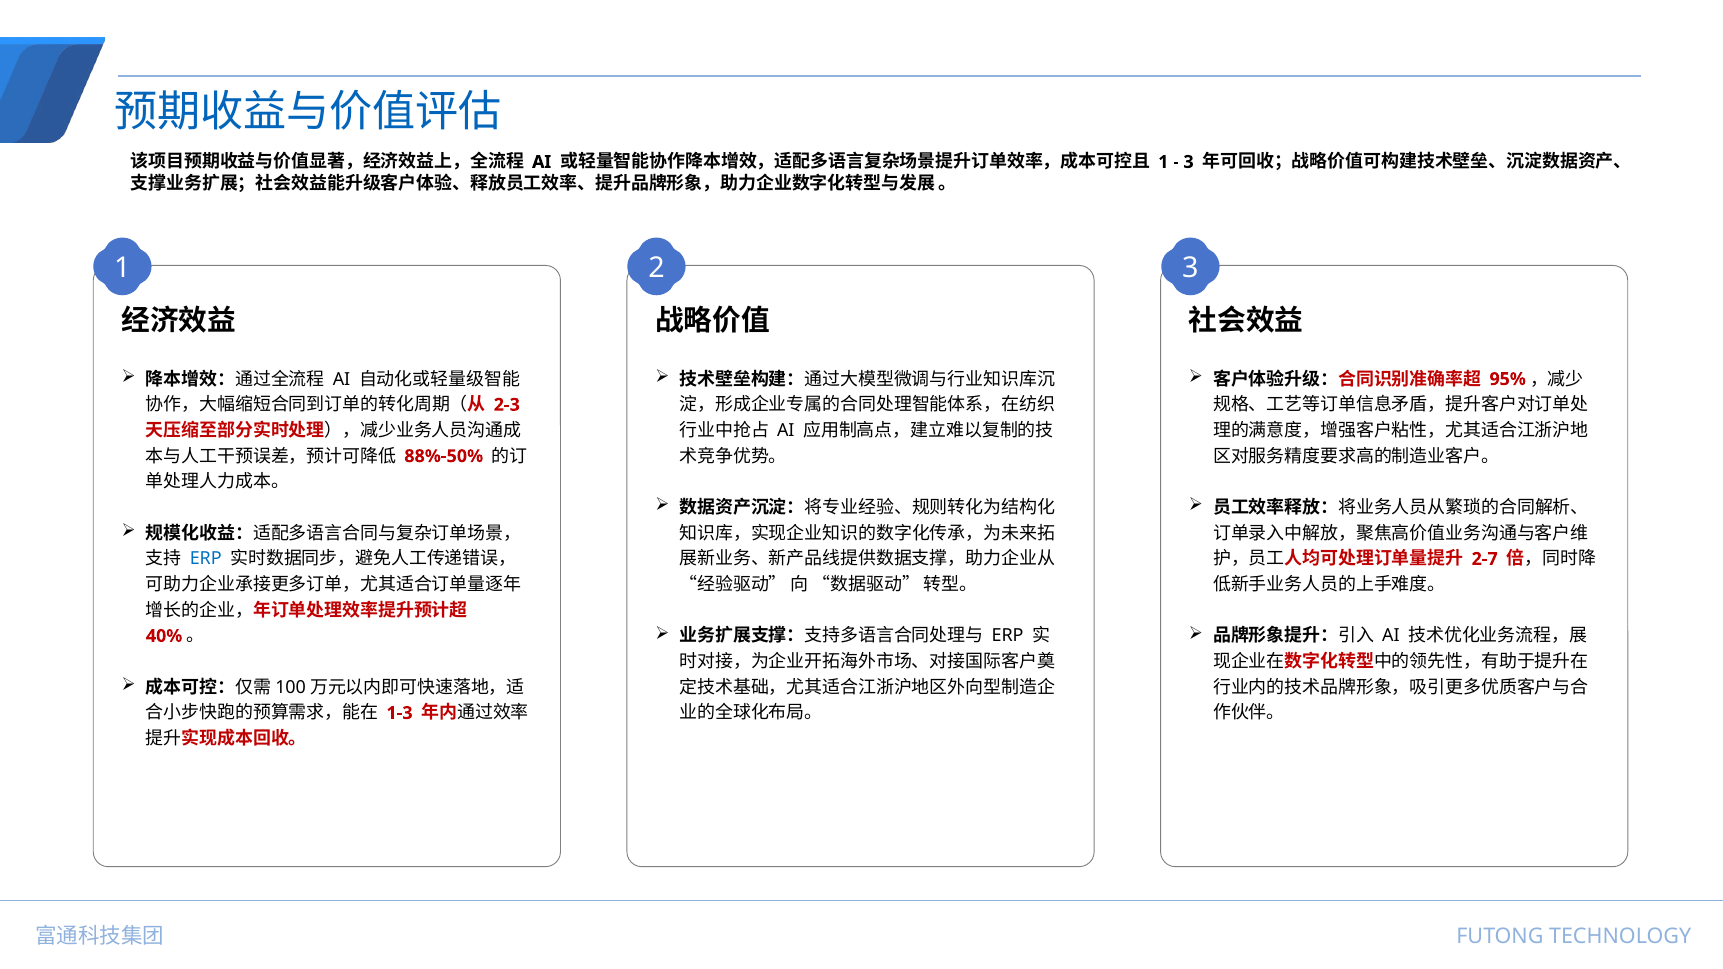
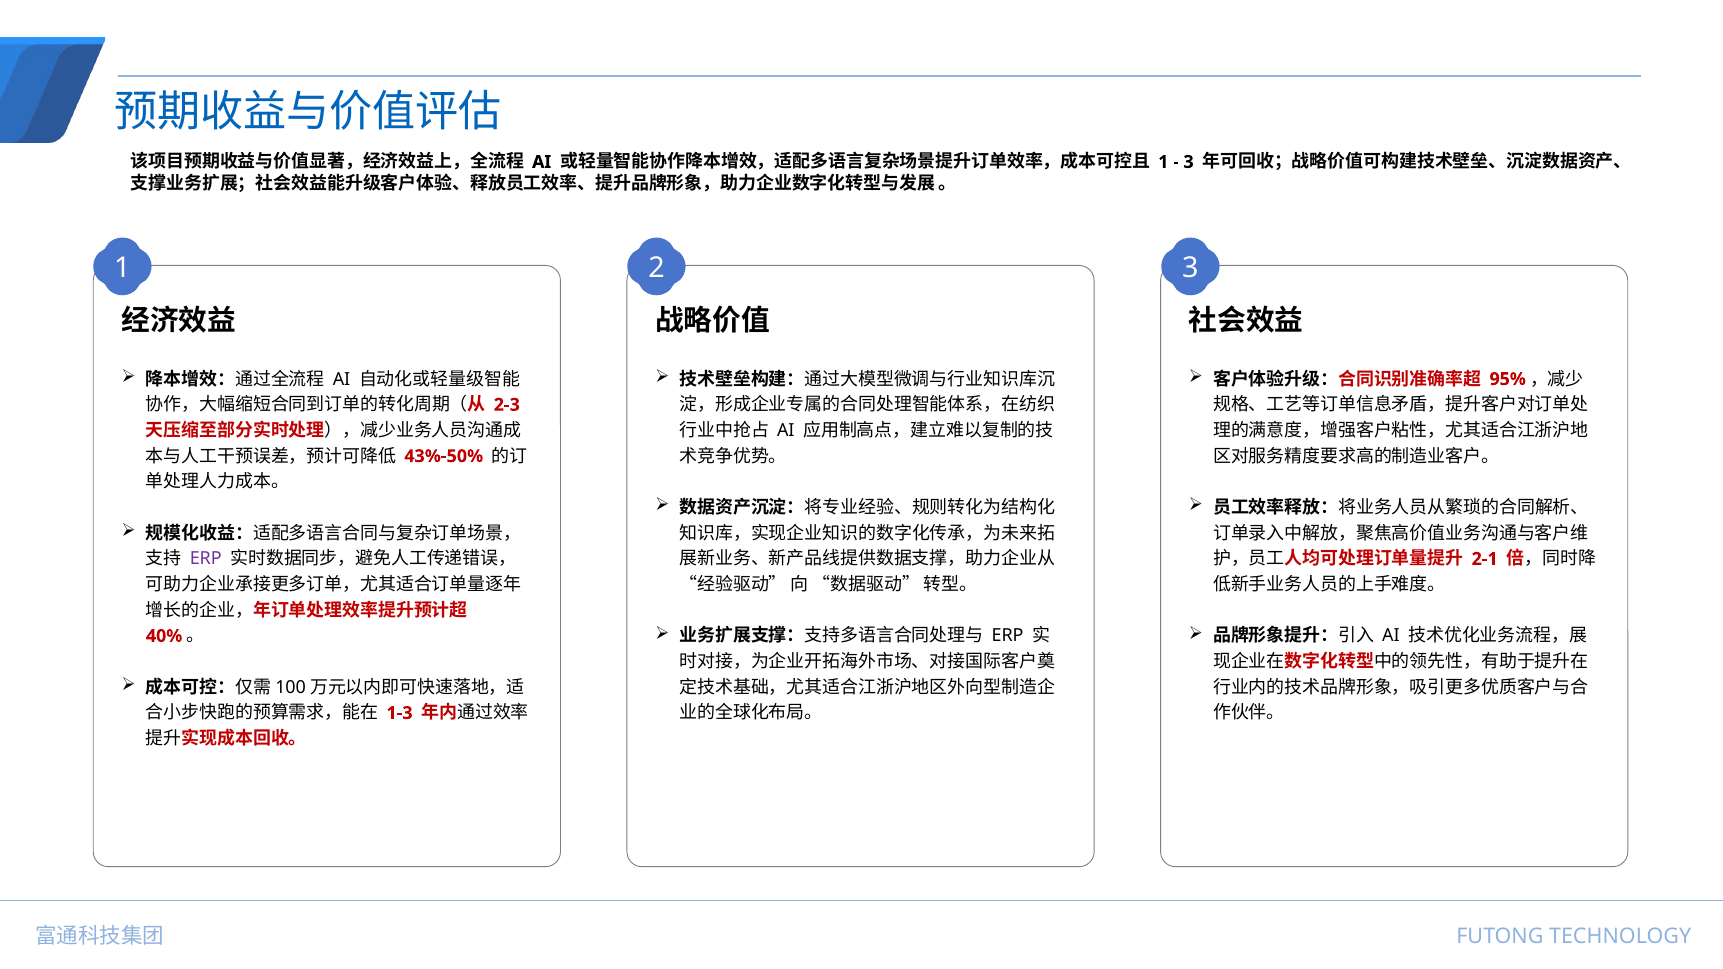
88%-50%: 88%-50% -> 43%-50%
ERP at (206, 559) colour: blue -> purple
2-7: 2-7 -> 2-1
